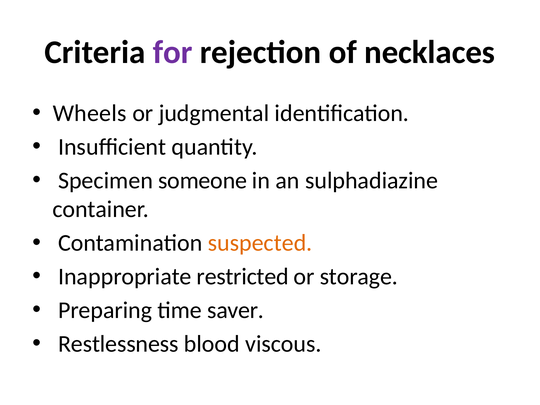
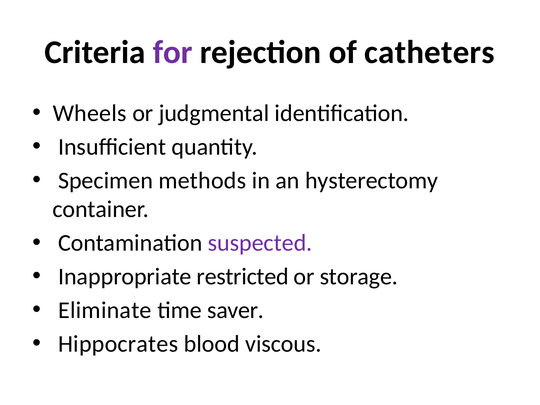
necklaces: necklaces -> catheters
someone: someone -> methods
sulphadiazine: sulphadiazine -> hysterectomy
suspected colour: orange -> purple
Preparing: Preparing -> Eliminate
Restlessness: Restlessness -> Hippocrates
